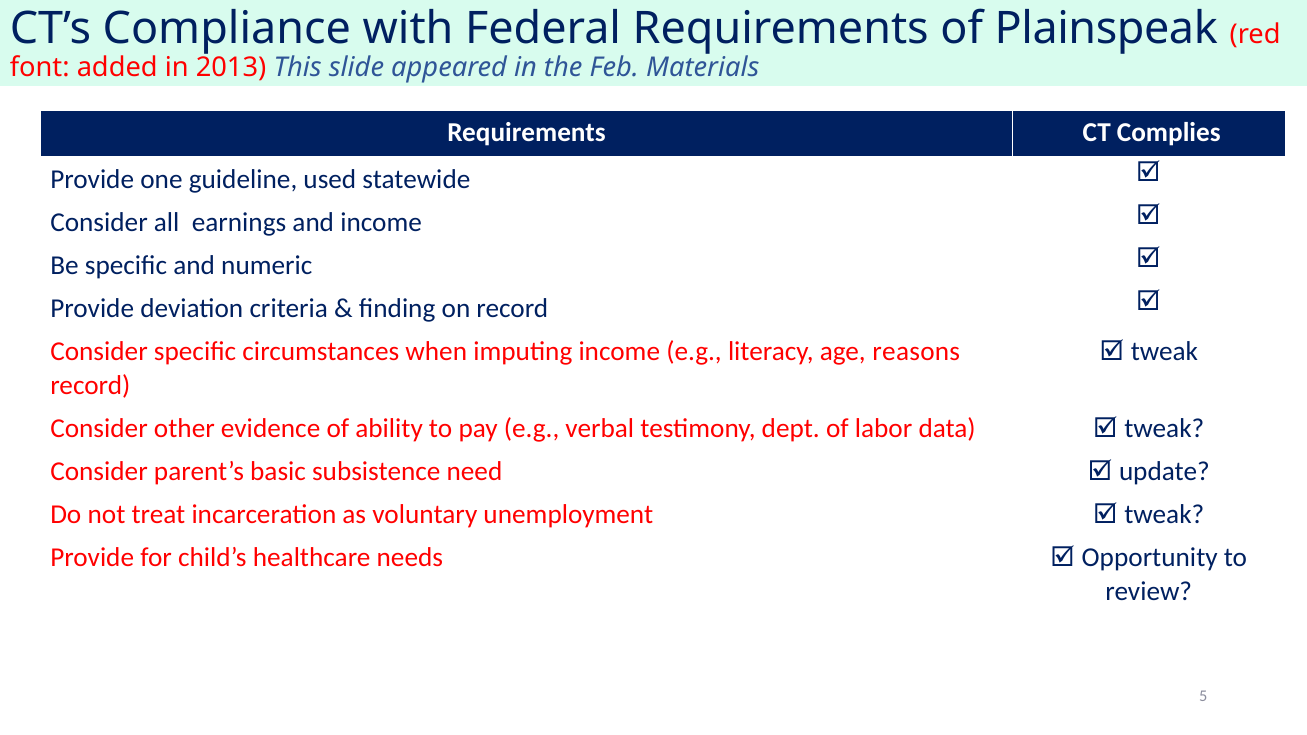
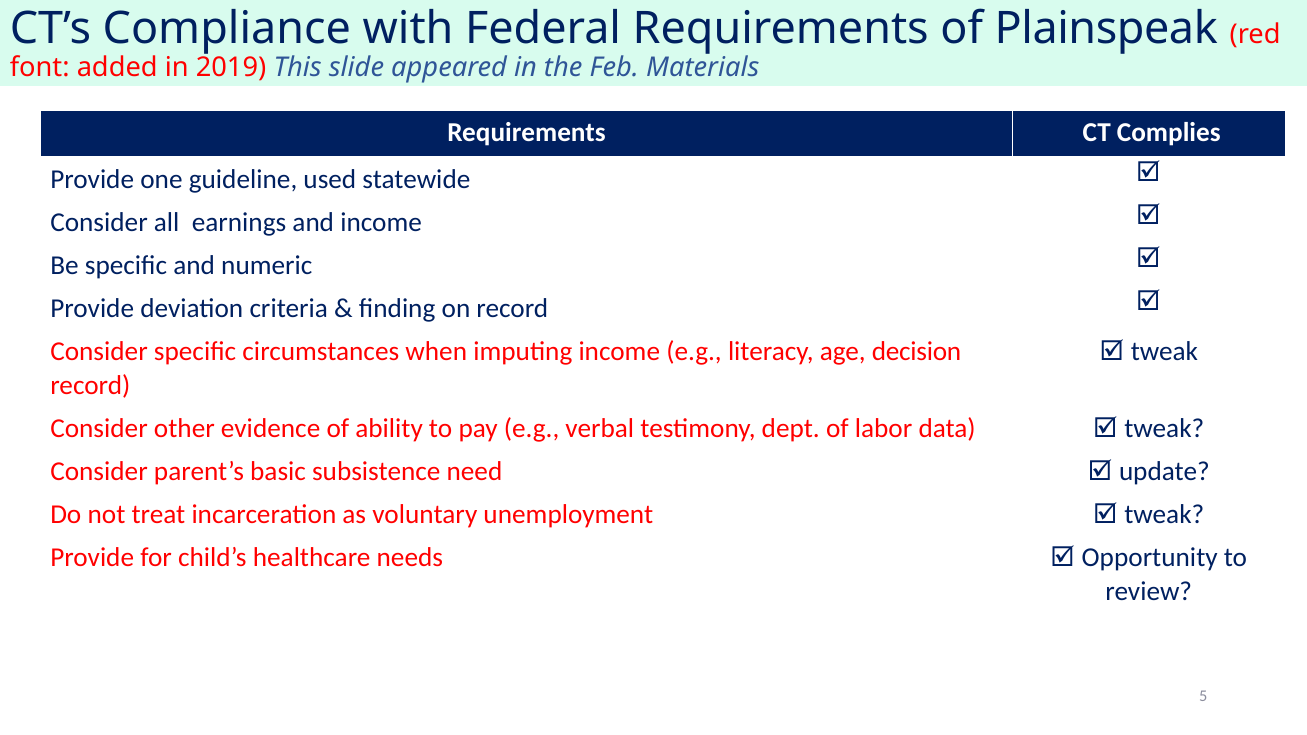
2013: 2013 -> 2019
reasons: reasons -> decision
